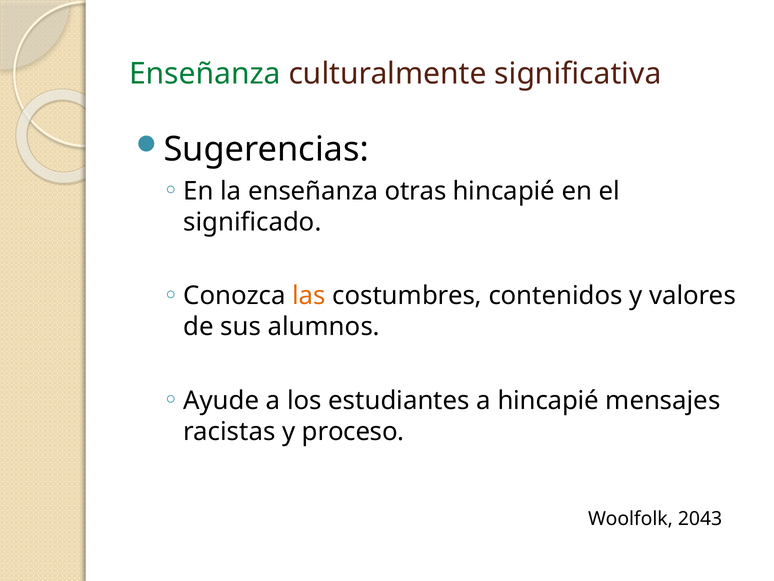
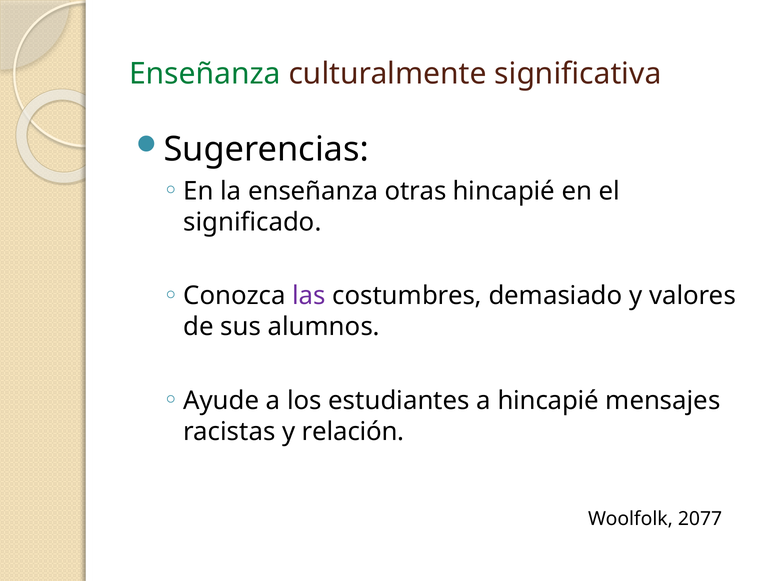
las colour: orange -> purple
contenidos: contenidos -> demasiado
proceso: proceso -> relación
2043: 2043 -> 2077
